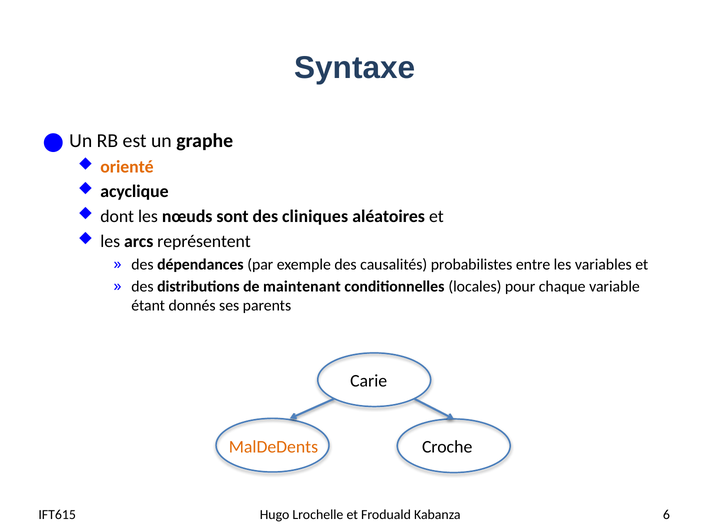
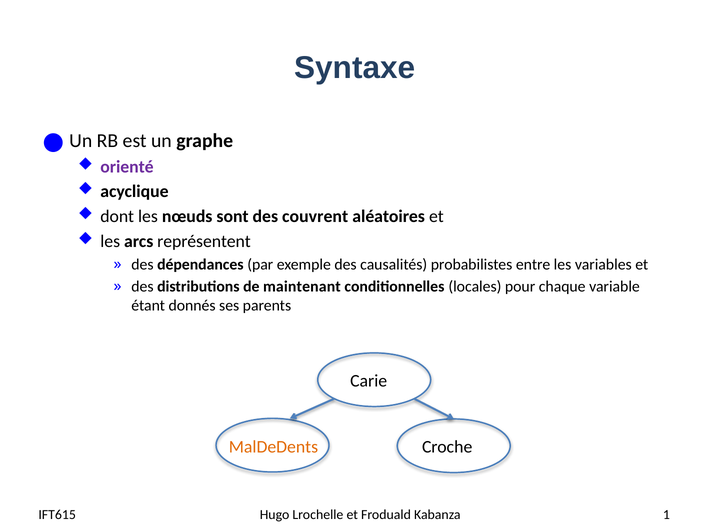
orienté colour: orange -> purple
cliniques: cliniques -> couvrent
6: 6 -> 1
